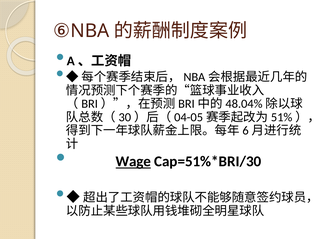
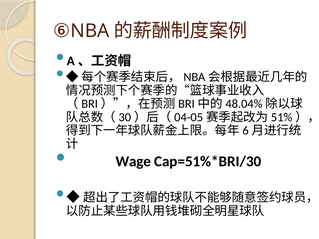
Wage underline: present -> none
